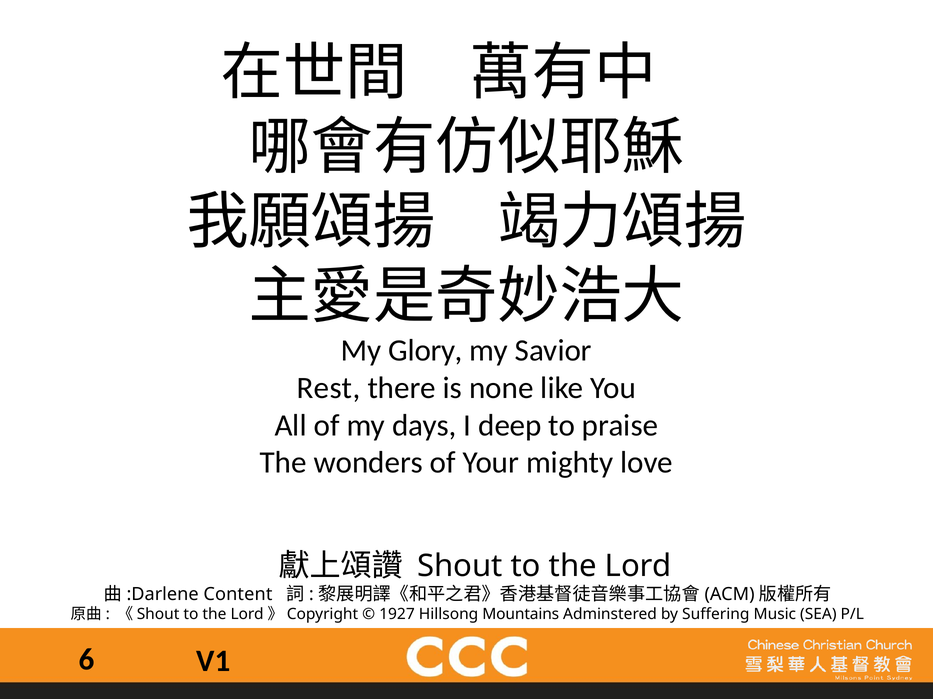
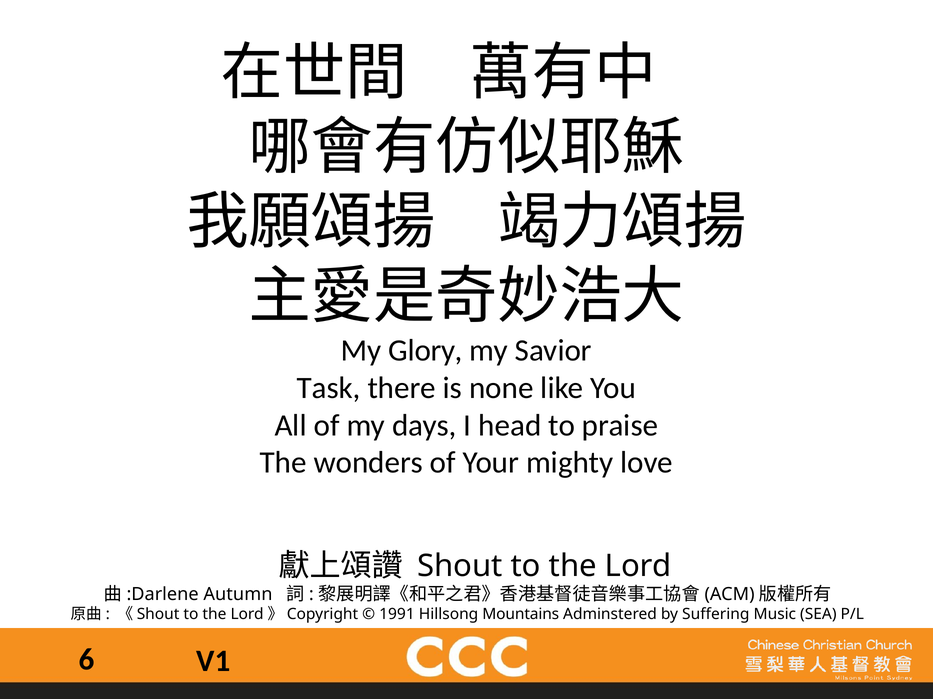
Rest: Rest -> Task
deep: deep -> head
Content: Content -> Autumn
1927: 1927 -> 1991
